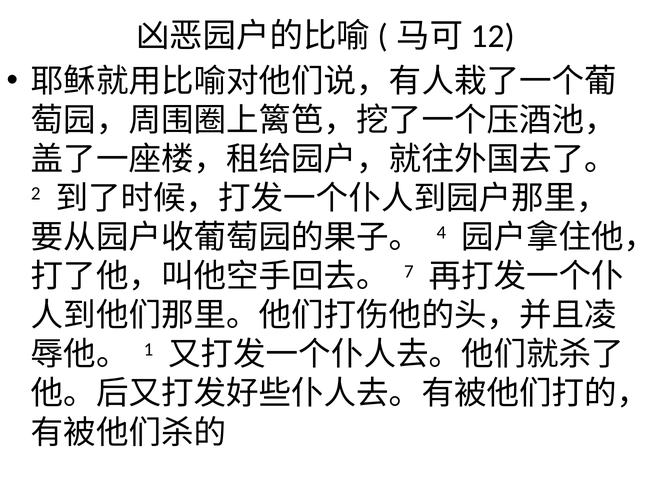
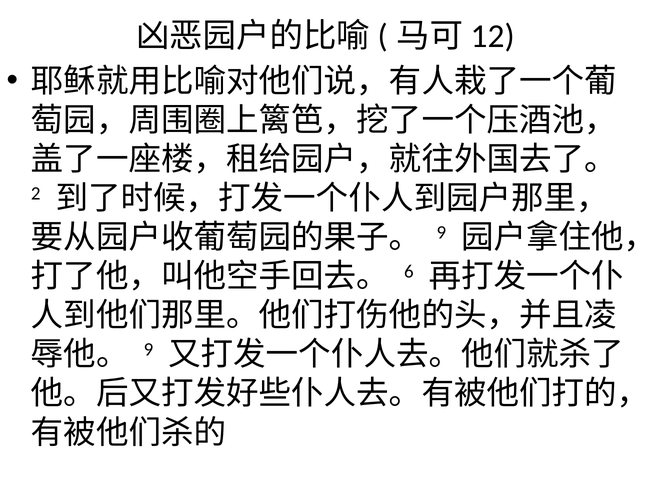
4 at (441, 233): 4 -> 9
7: 7 -> 6
1 at (148, 350): 1 -> 9
